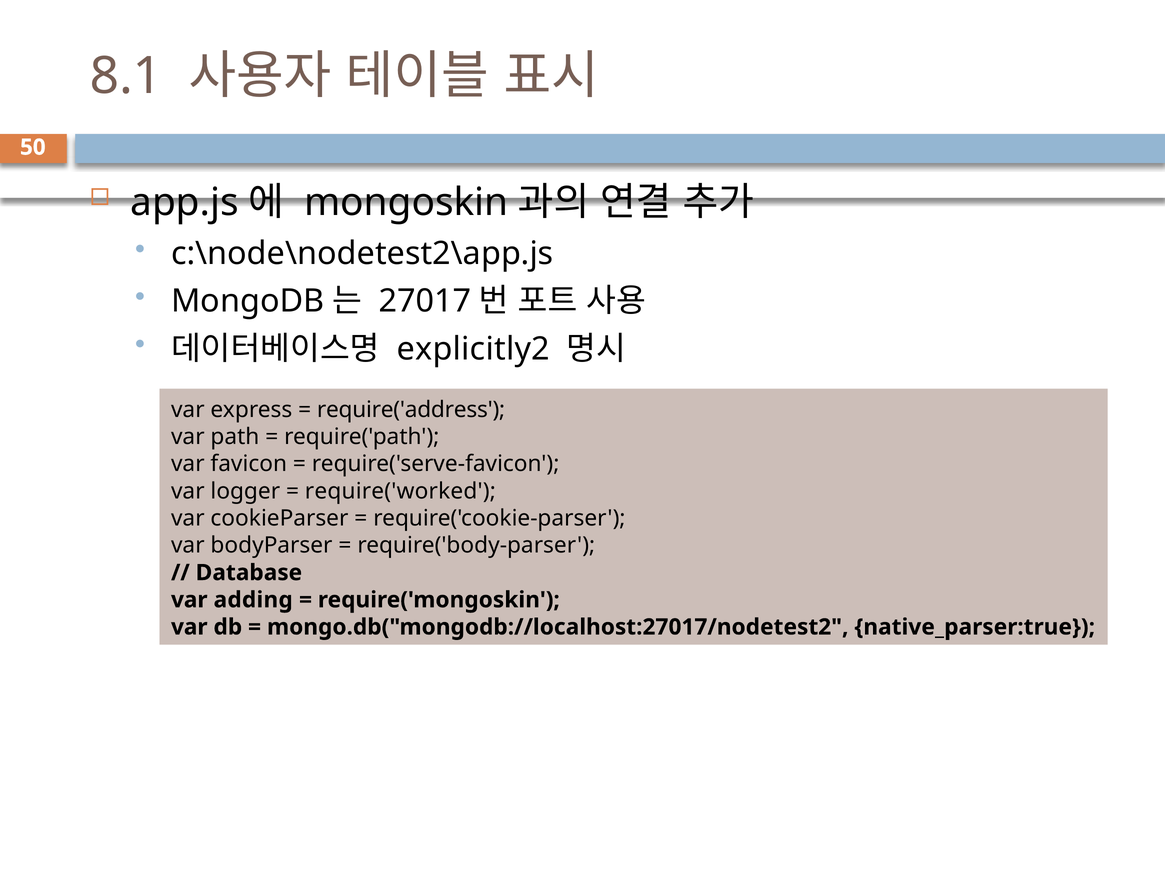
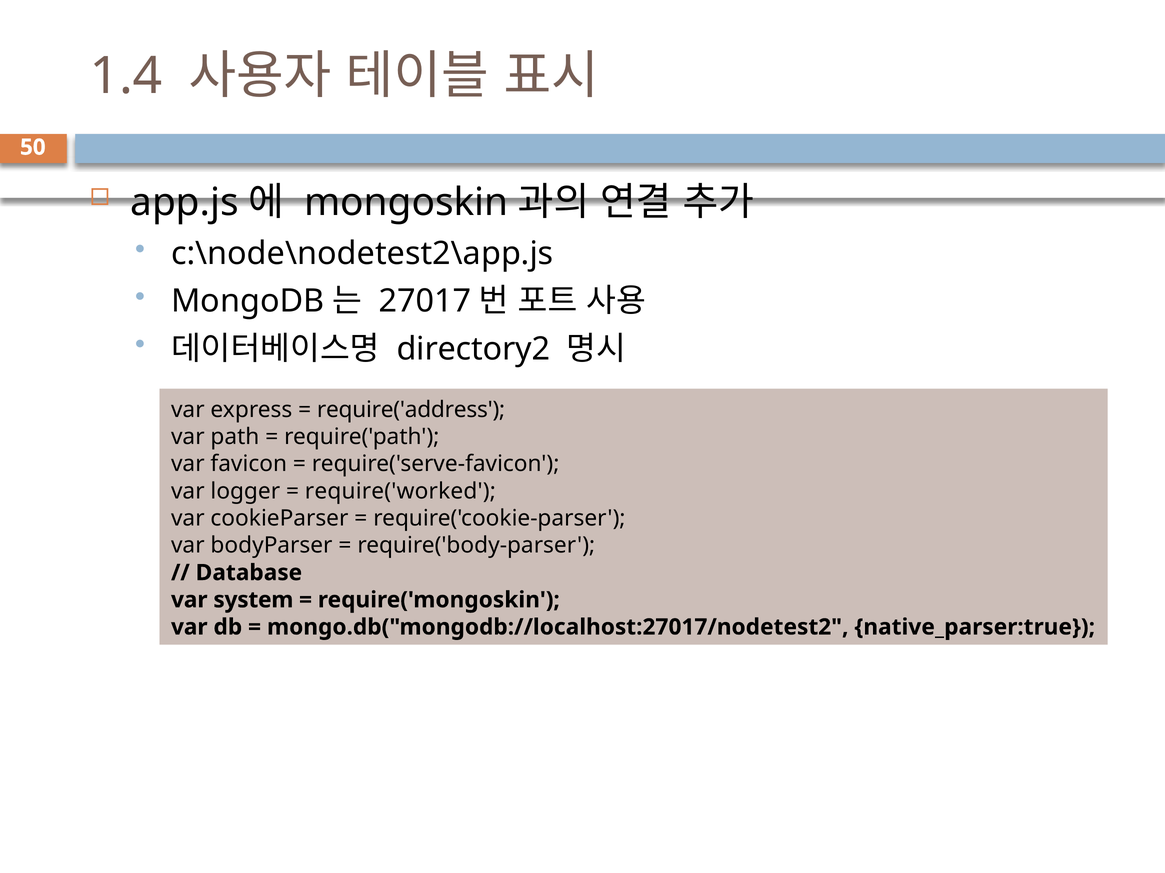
8.1: 8.1 -> 1.4
explicitly2: explicitly2 -> directory2
adding: adding -> system
